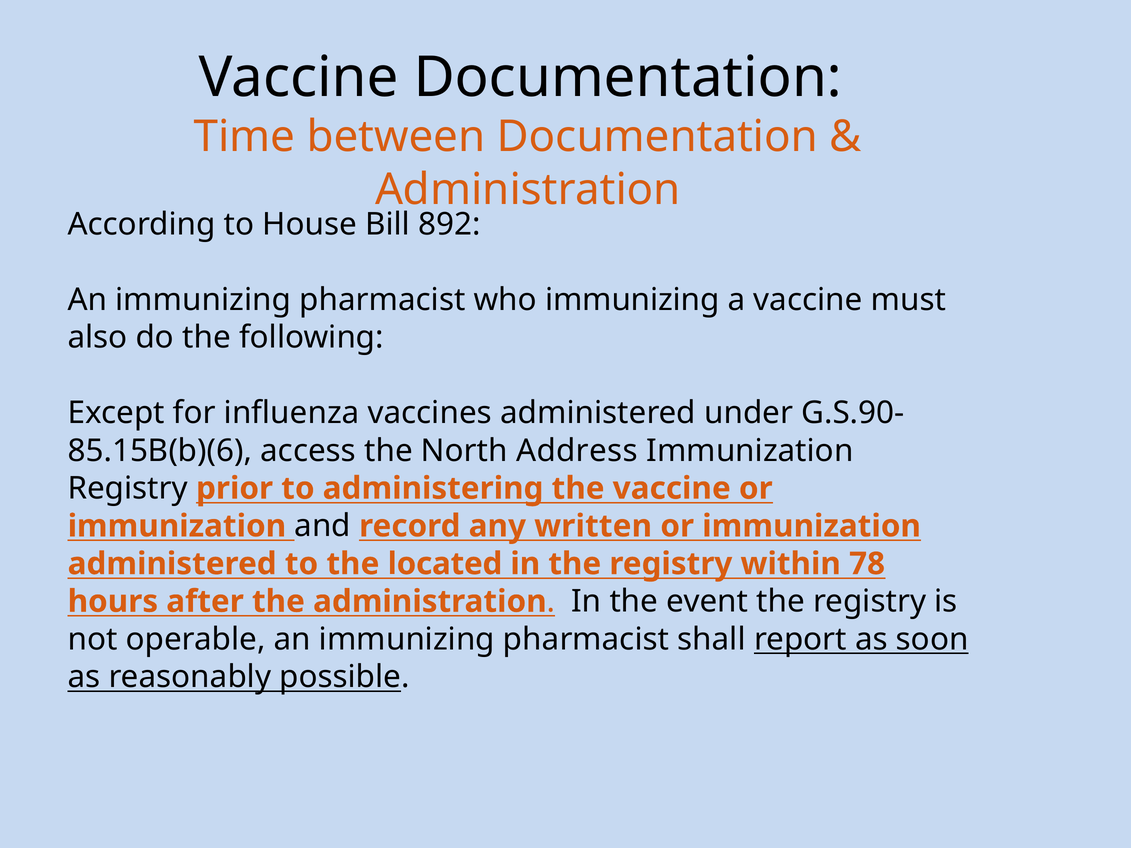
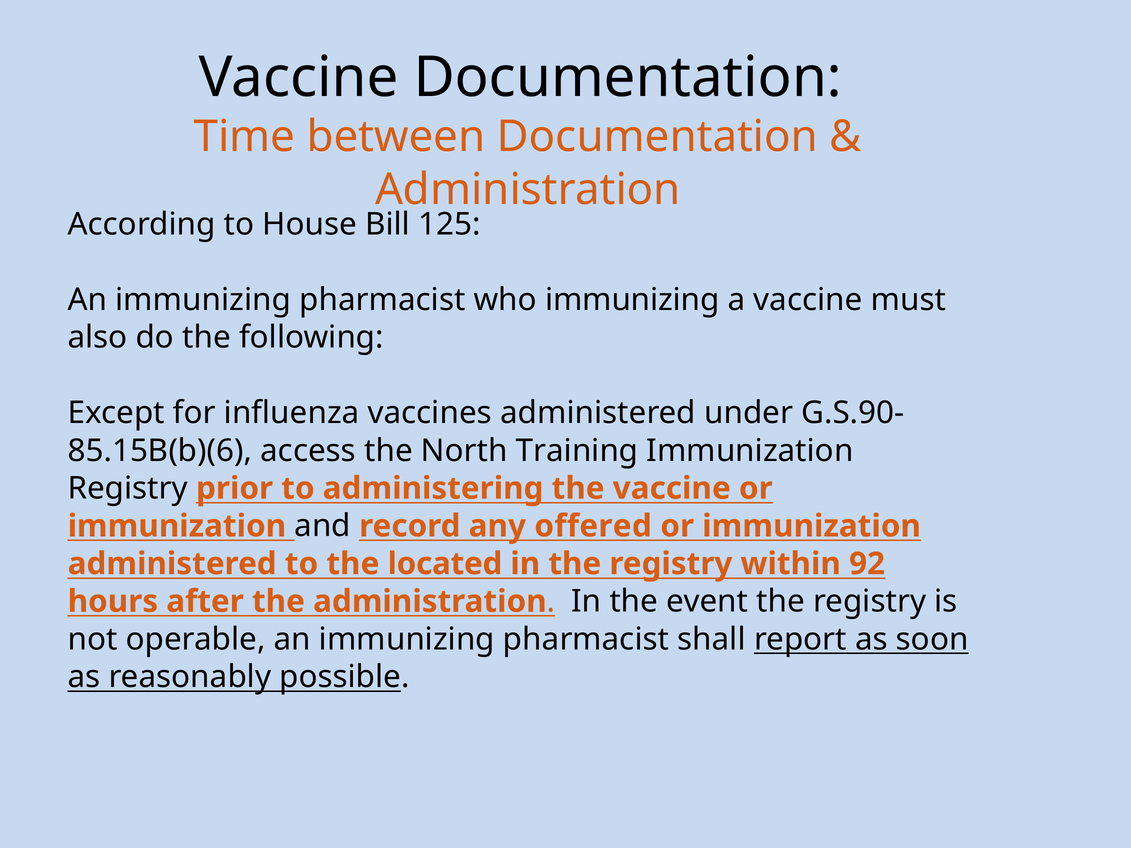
892: 892 -> 125
Address: Address -> Training
written: written -> offered
78: 78 -> 92
